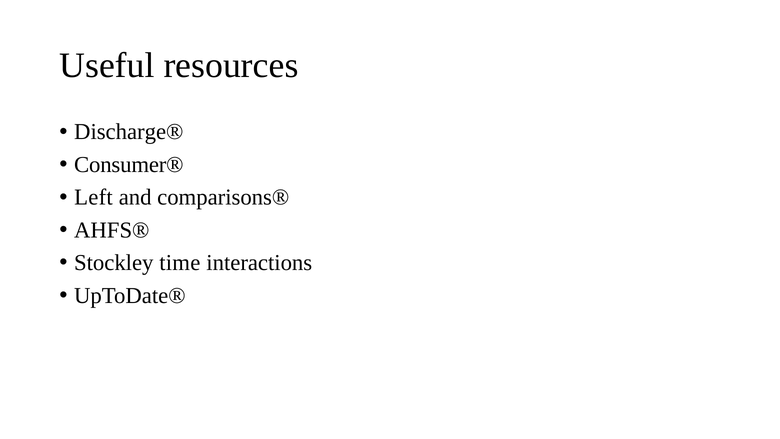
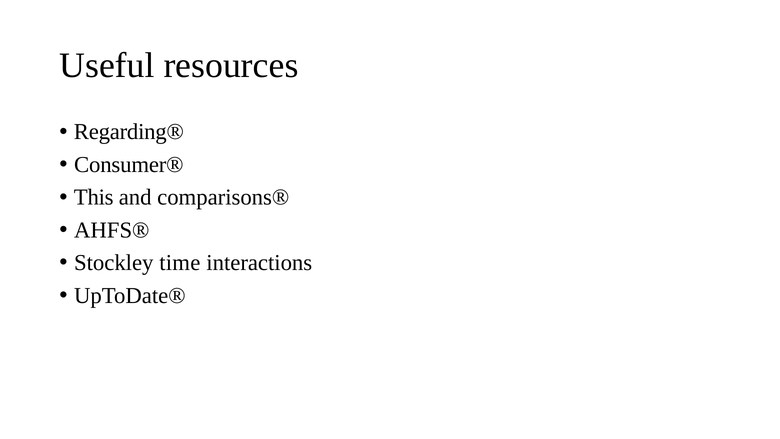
Discharge®: Discharge® -> Regarding®
Left: Left -> This
